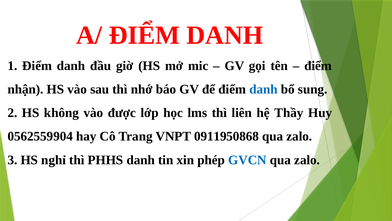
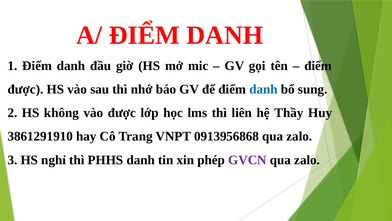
nhận at (25, 89): nhận -> được
0562559904: 0562559904 -> 3861291910
0911950868: 0911950868 -> 0913956868
GVCN colour: blue -> purple
